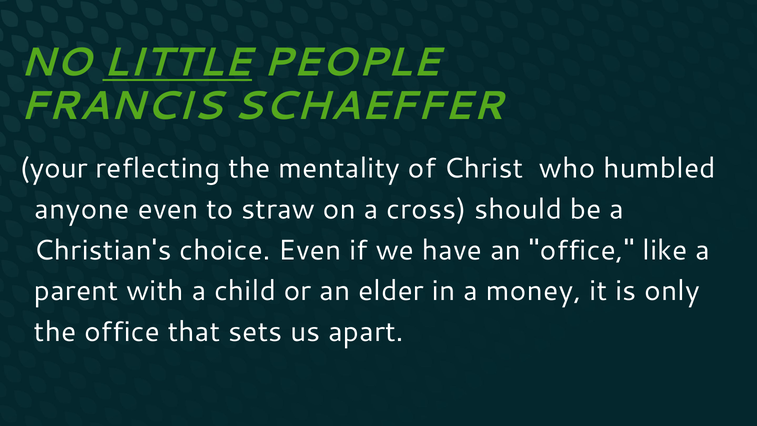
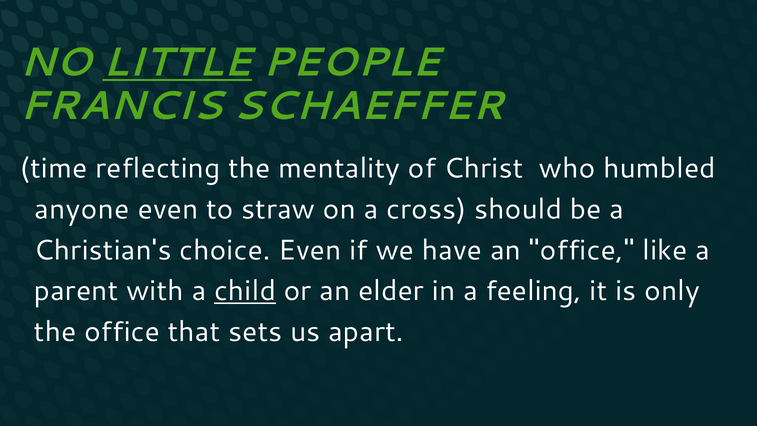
your: your -> time
child underline: none -> present
money: money -> feeling
